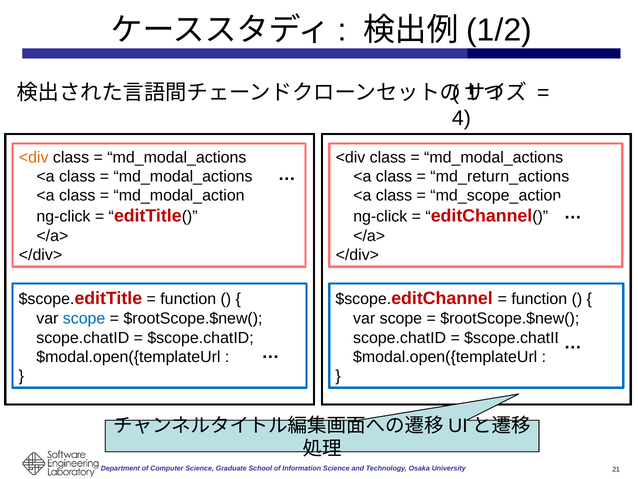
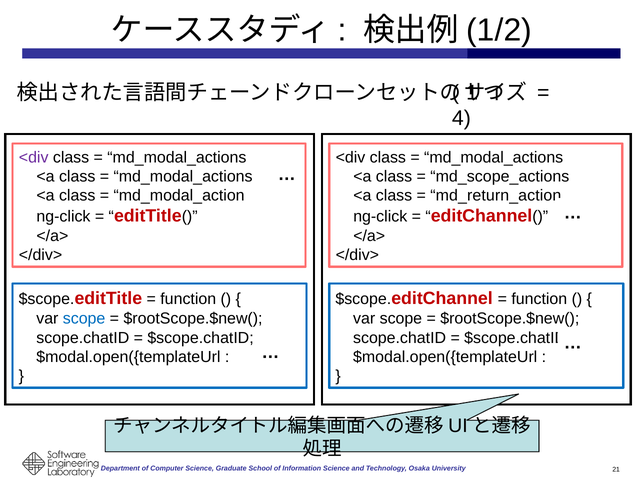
<div at (34, 157) colour: orange -> purple
md_return_actions: md_return_actions -> md_scope_actions
md_scope_action: md_scope_action -> md_return_action
